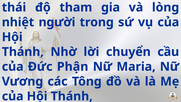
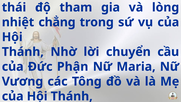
người: người -> chẳng
